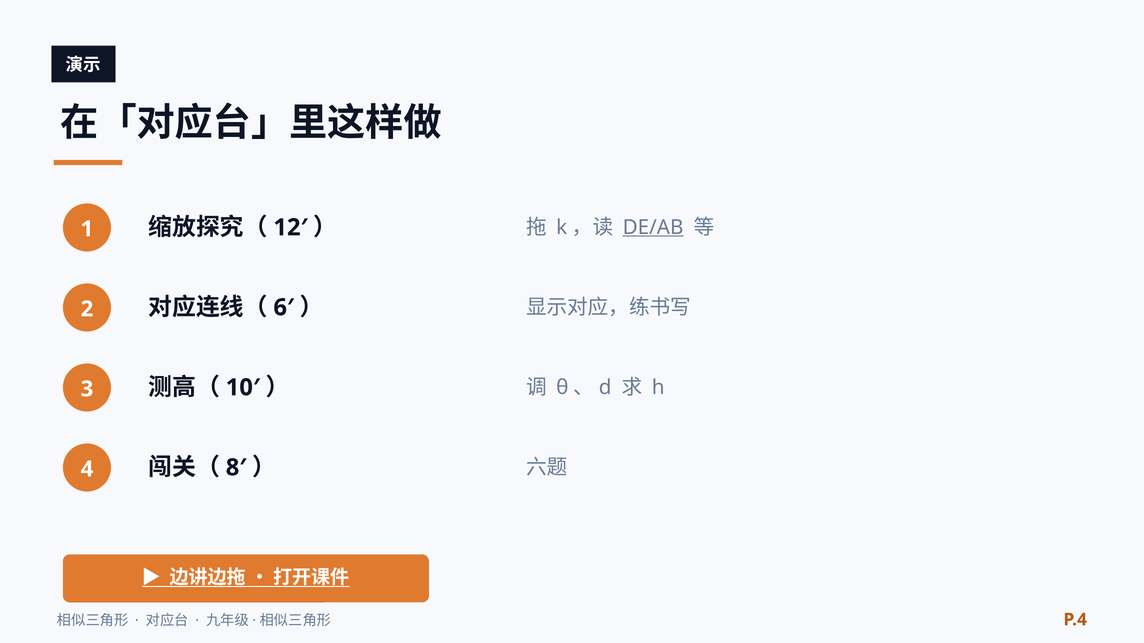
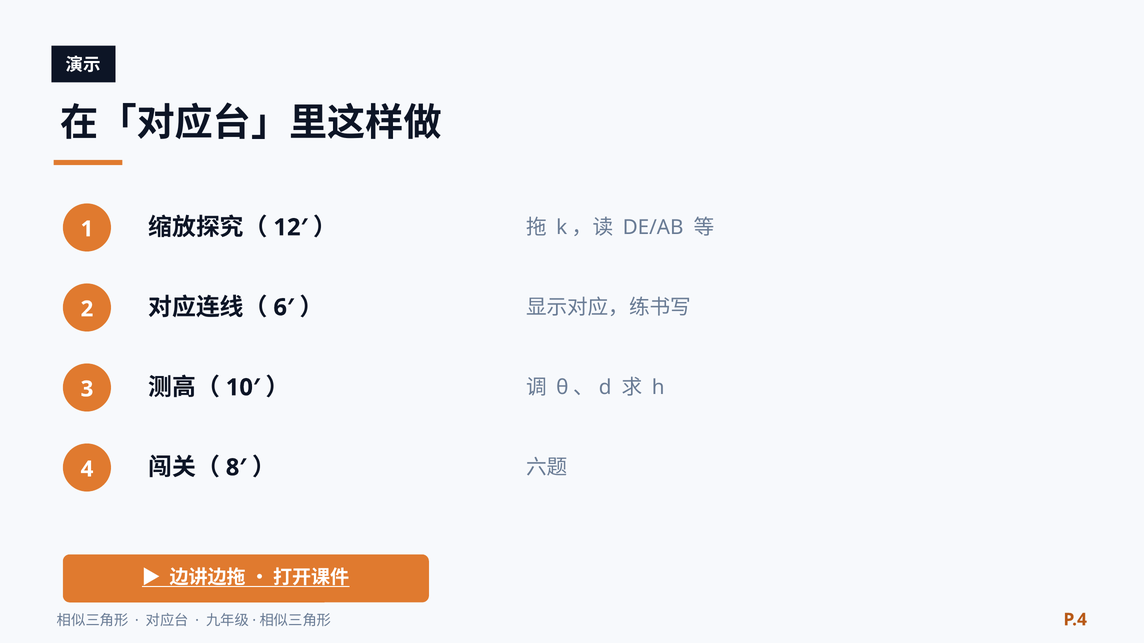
DE/AB underline: present -> none
